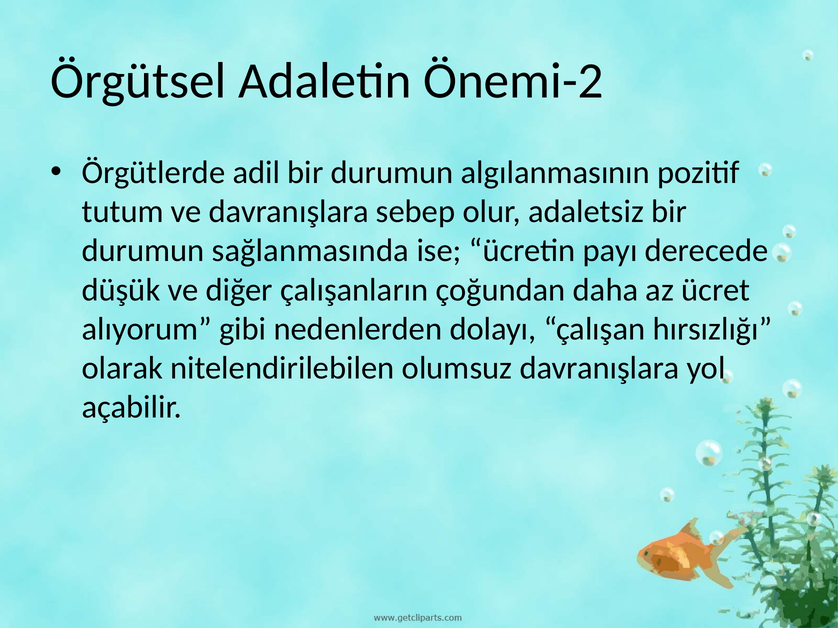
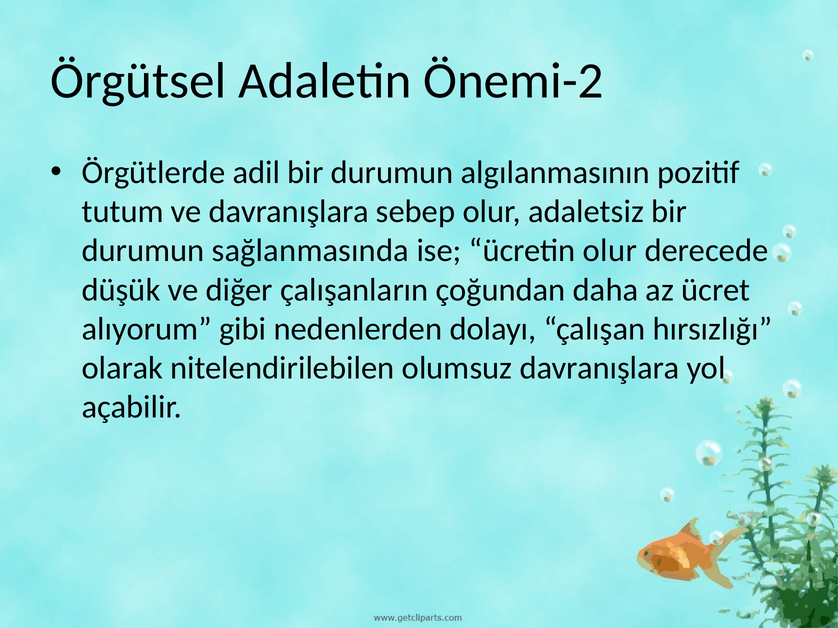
ücretin payı: payı -> olur
